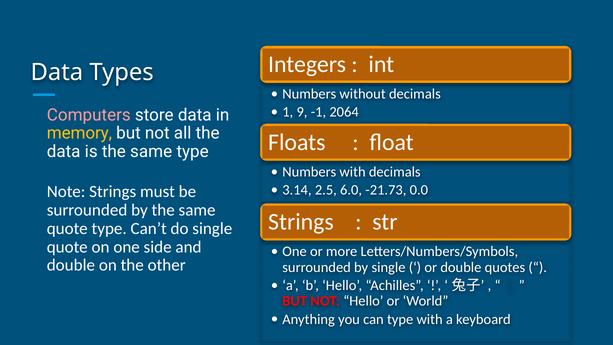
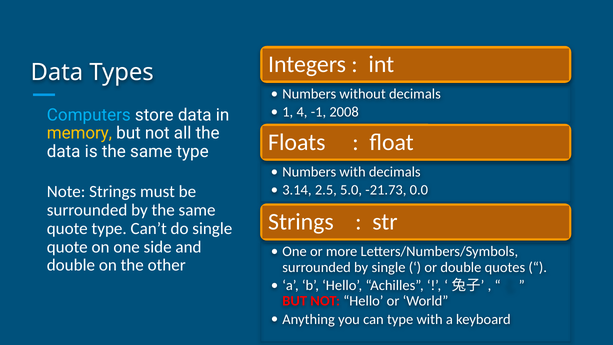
9: 9 -> 4
2064: 2064 -> 2008
Computers colour: pink -> light blue
6.0: 6.0 -> 5.0
